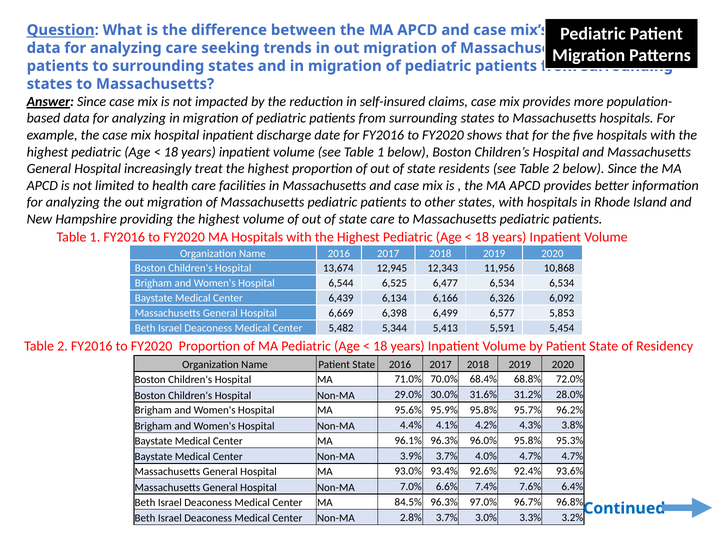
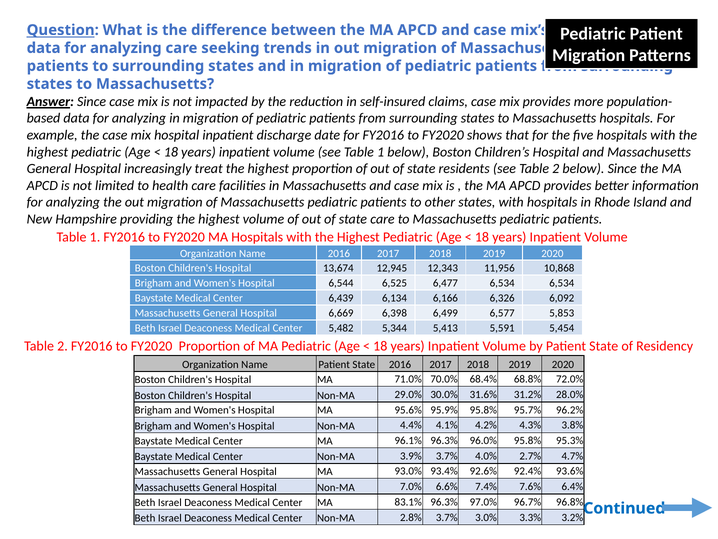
4.0% 4.7%: 4.7% -> 2.7%
84.5%: 84.5% -> 83.1%
